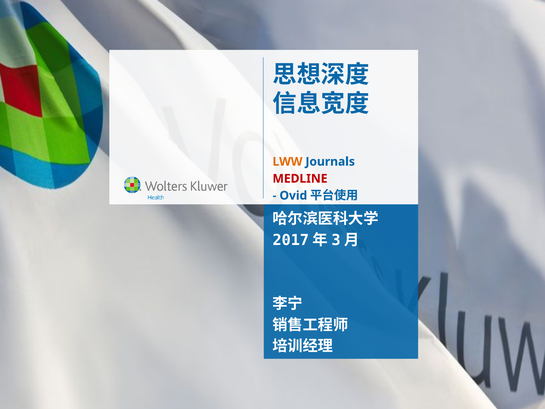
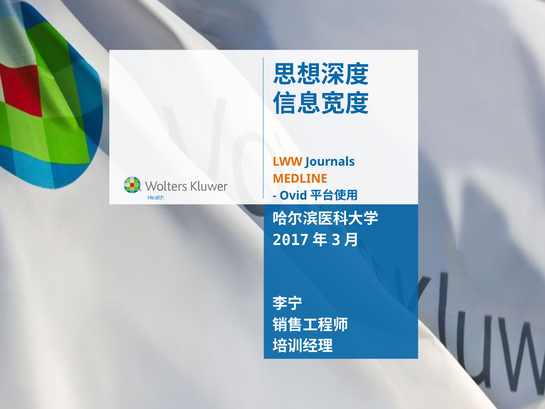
MEDLINE colour: red -> orange
